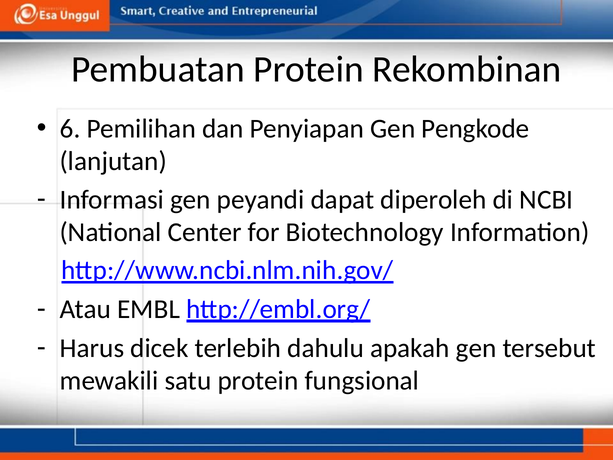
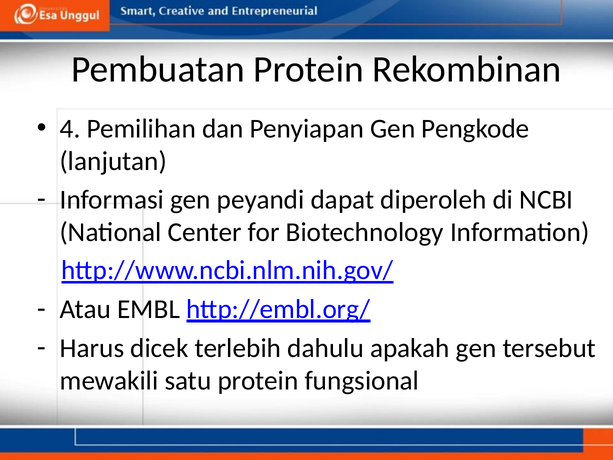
6: 6 -> 4
